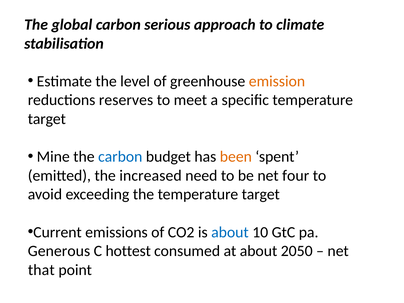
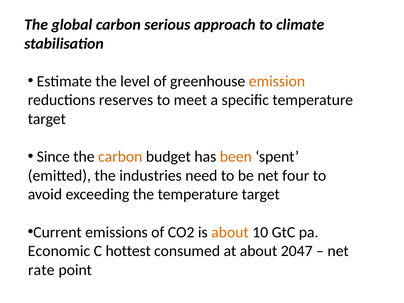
Mine: Mine -> Since
carbon at (120, 157) colour: blue -> orange
increased: increased -> industries
about at (230, 232) colour: blue -> orange
Generous: Generous -> Economic
2050: 2050 -> 2047
that: that -> rate
